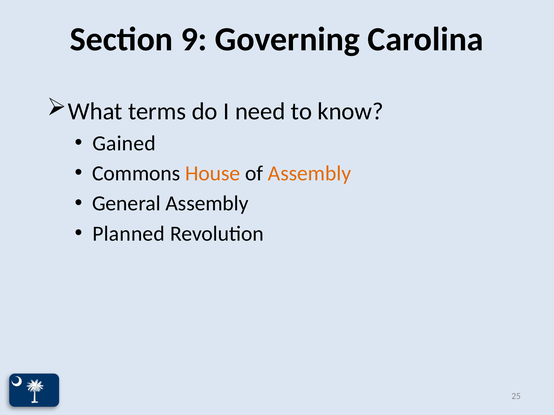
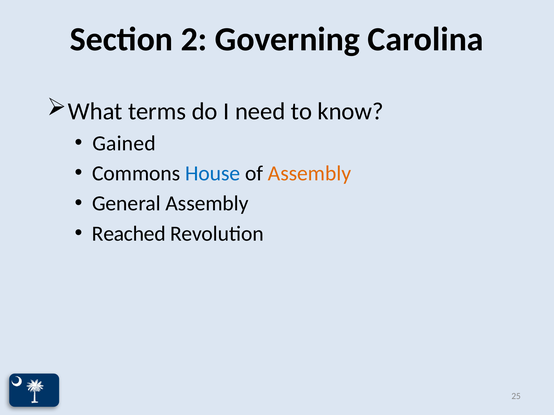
9: 9 -> 2
House colour: orange -> blue
Planned: Planned -> Reached
